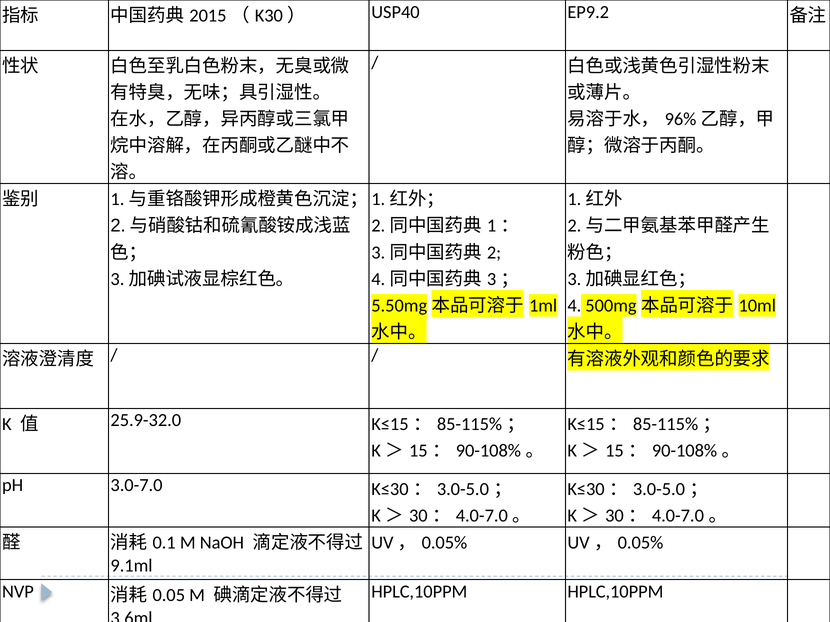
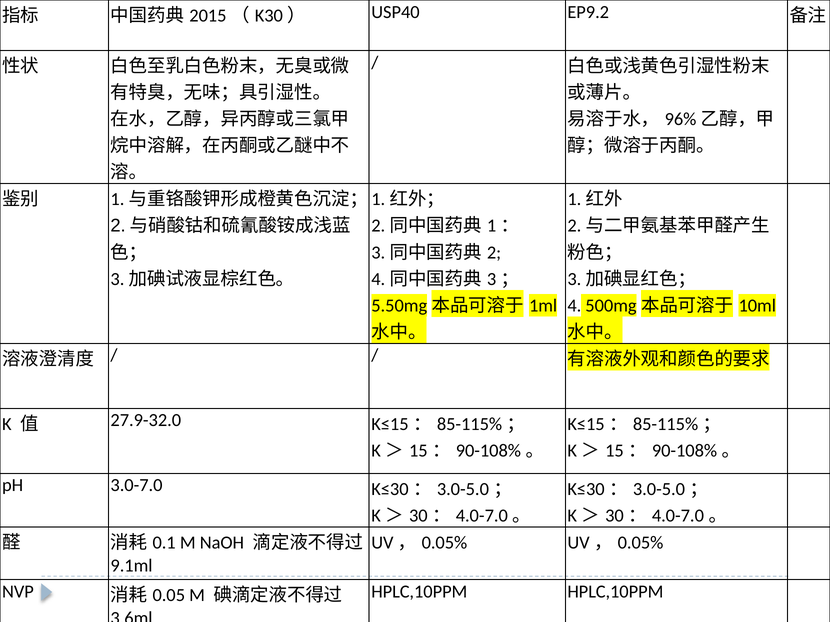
25.9-32.0: 25.9-32.0 -> 27.9-32.0
